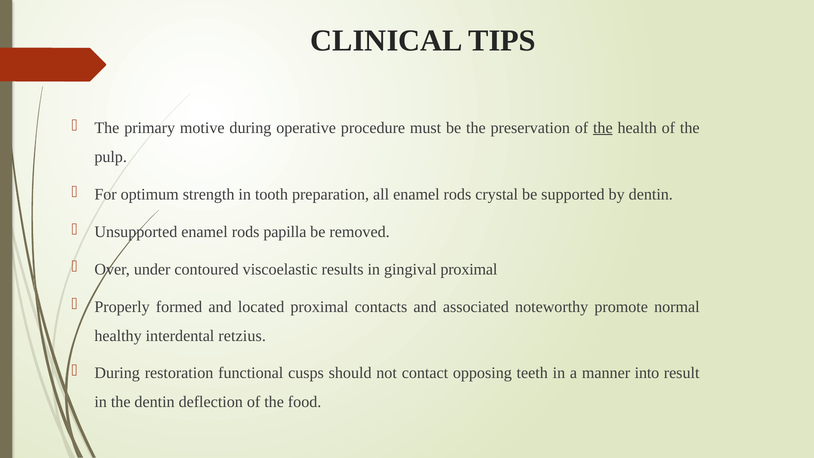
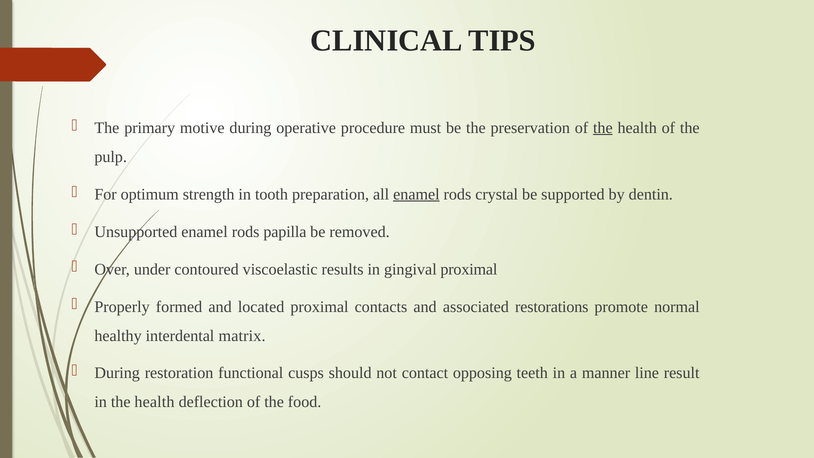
enamel at (416, 194) underline: none -> present
noteworthy: noteworthy -> restorations
retzius: retzius -> matrix
into: into -> line
in the dentin: dentin -> health
